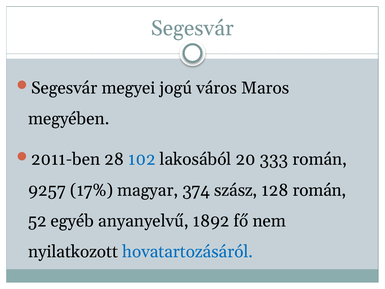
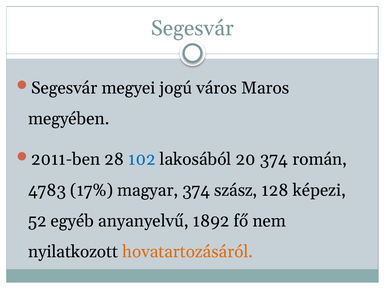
20 333: 333 -> 374
9257: 9257 -> 4783
128 román: román -> képezi
hovatartozásáról colour: blue -> orange
